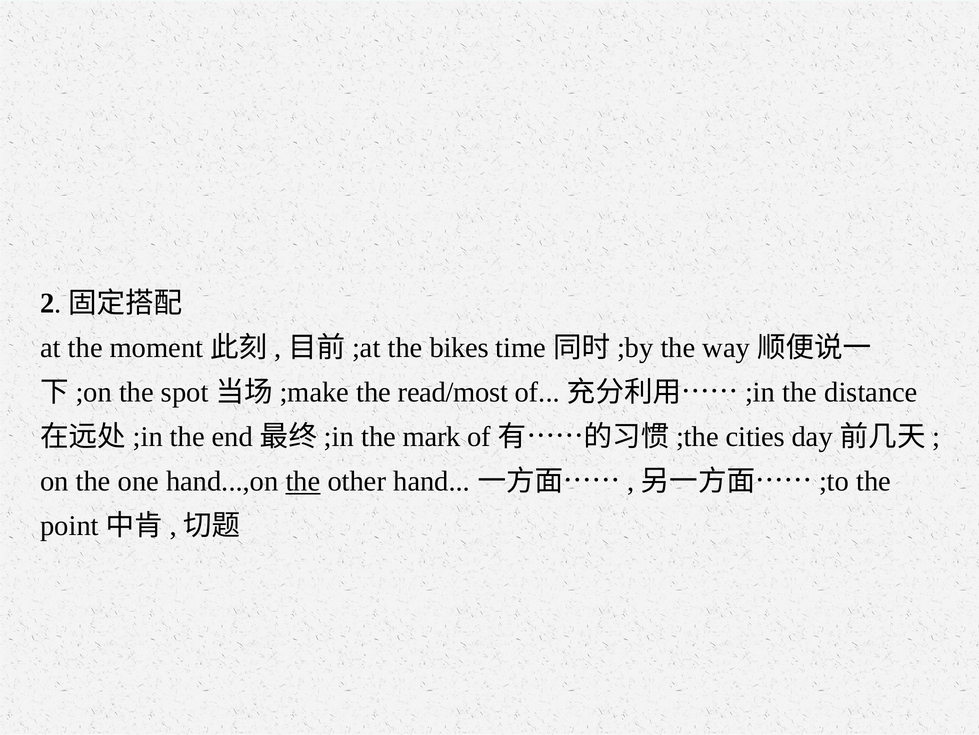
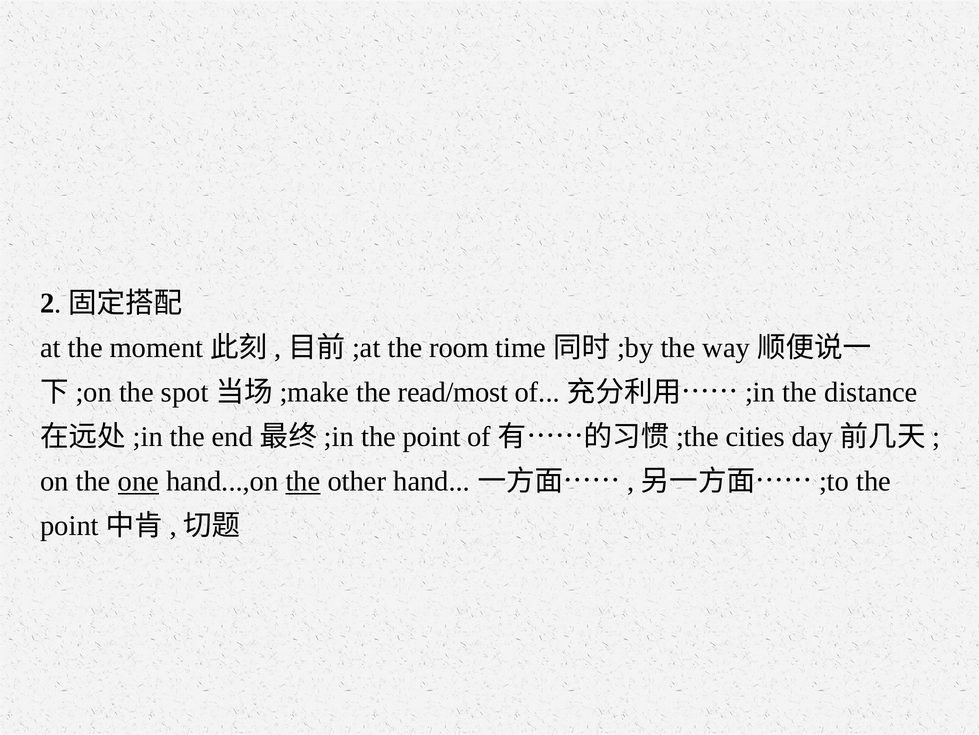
bikes: bikes -> room
mark: mark -> point
one underline: none -> present
